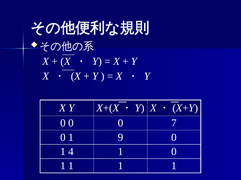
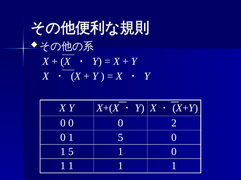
7: 7 -> 2
9 at (121, 138): 9 -> 5
4 at (71, 152): 4 -> 5
